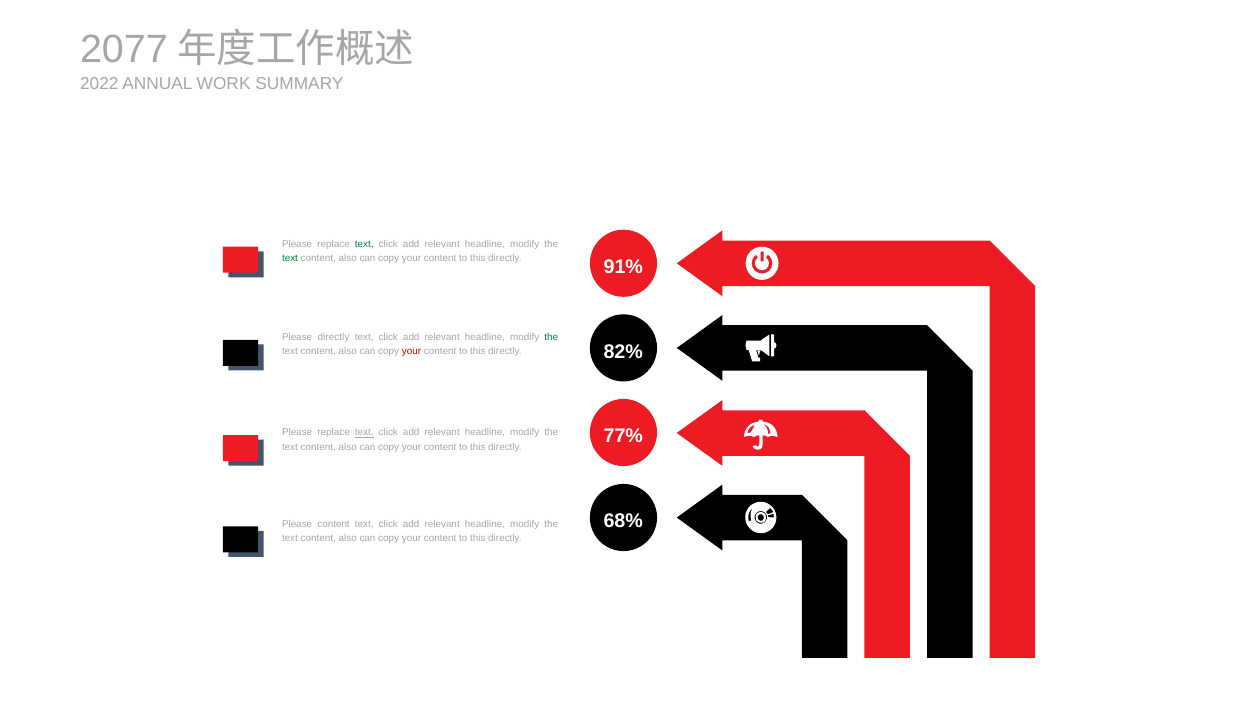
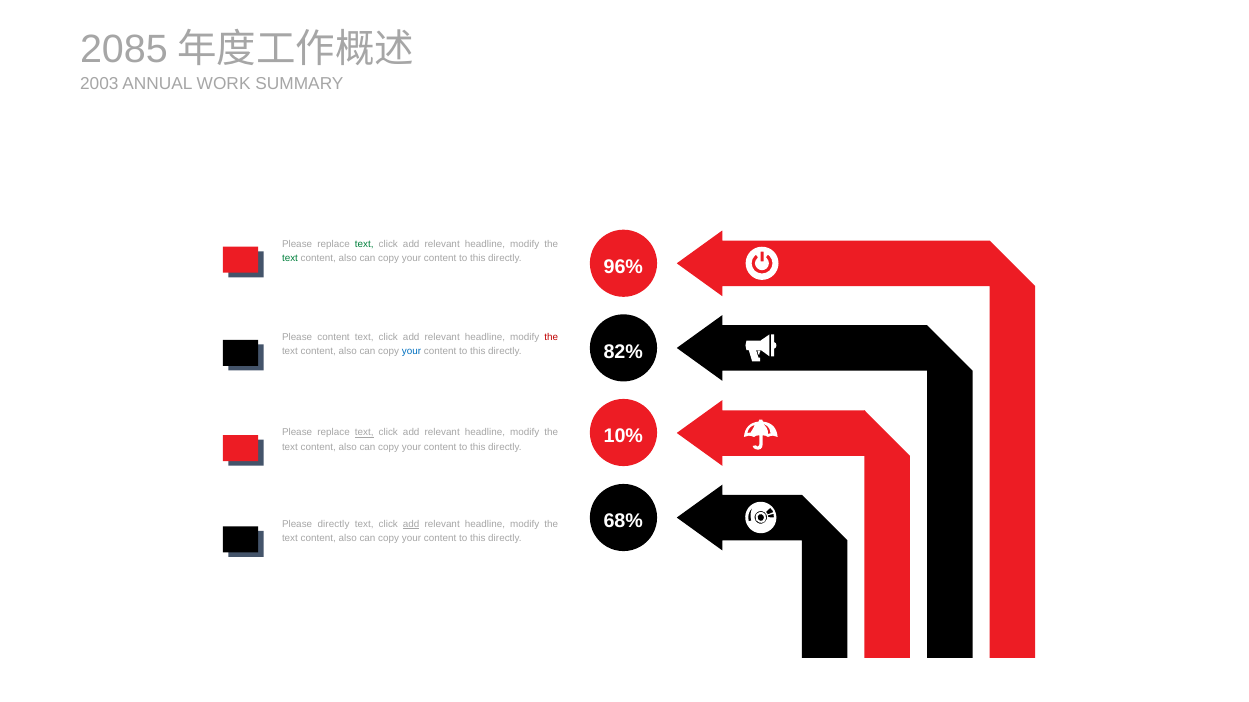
2077: 2077 -> 2085
2022: 2022 -> 2003
91%: 91% -> 96%
Please directly: directly -> content
the at (551, 338) colour: green -> red
your at (411, 352) colour: red -> blue
77%: 77% -> 10%
Please content: content -> directly
add at (411, 524) underline: none -> present
